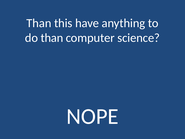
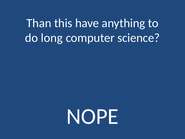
do than: than -> long
